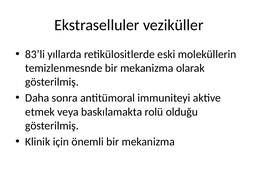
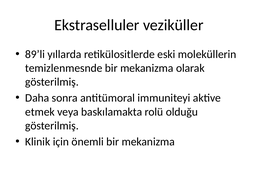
83’li: 83’li -> 89’li
